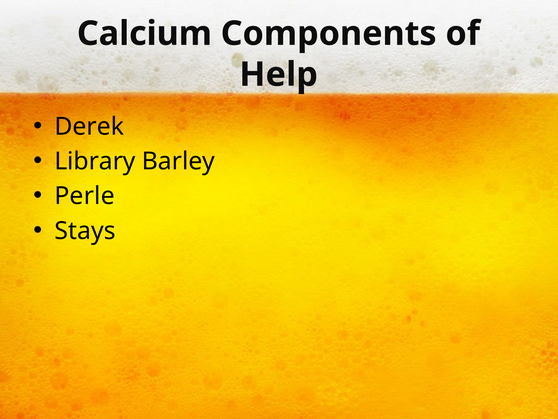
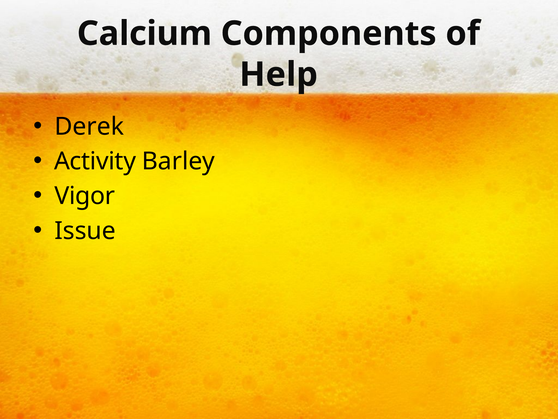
Library: Library -> Activity
Perle: Perle -> Vigor
Stays: Stays -> Issue
